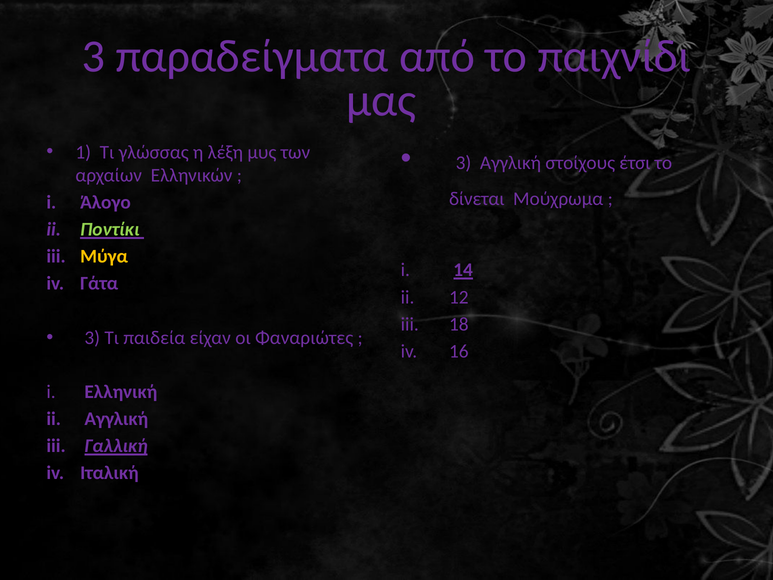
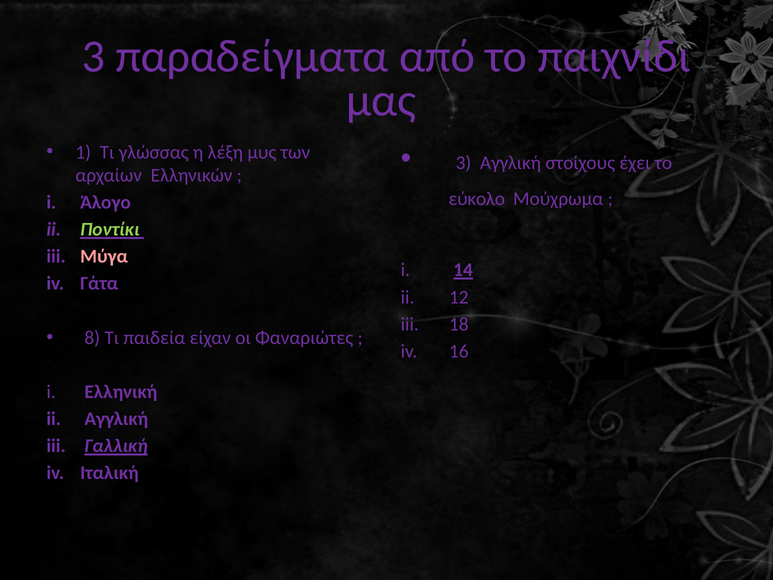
έτσι: έτσι -> έχει
δίνεται: δίνεται -> εύκολο
Μύγα colour: yellow -> pink
3 at (92, 338): 3 -> 8
